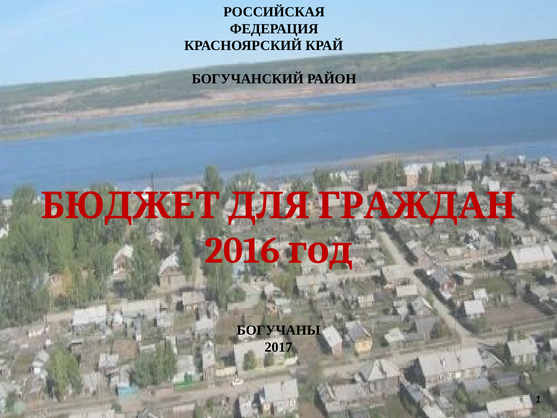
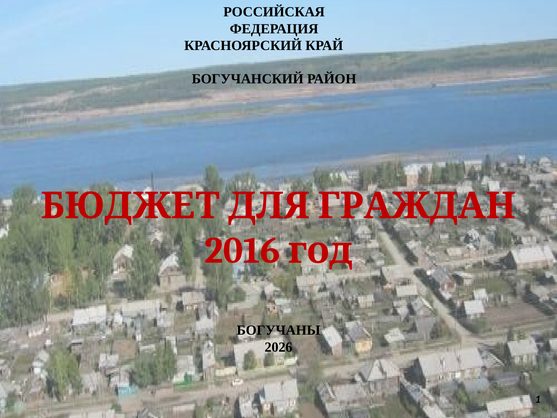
2017: 2017 -> 2026
